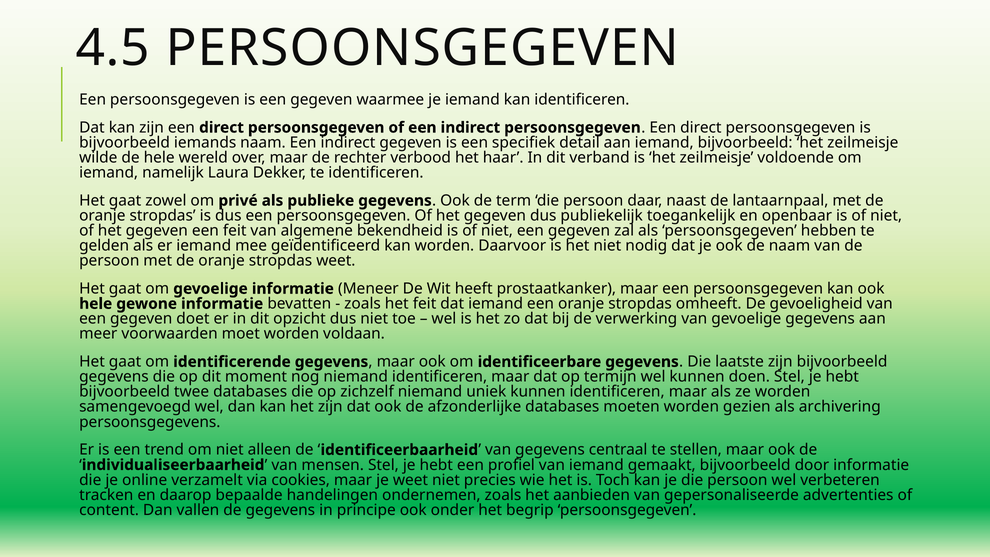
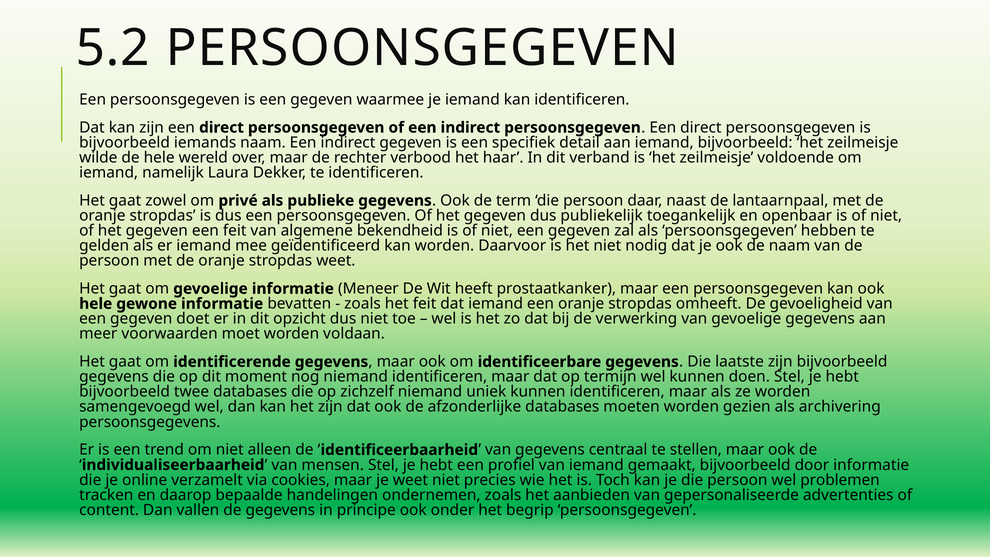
4.5: 4.5 -> 5.2
verbeteren: verbeteren -> problemen
